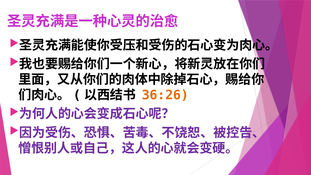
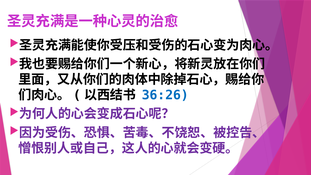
36:26 colour: orange -> blue
